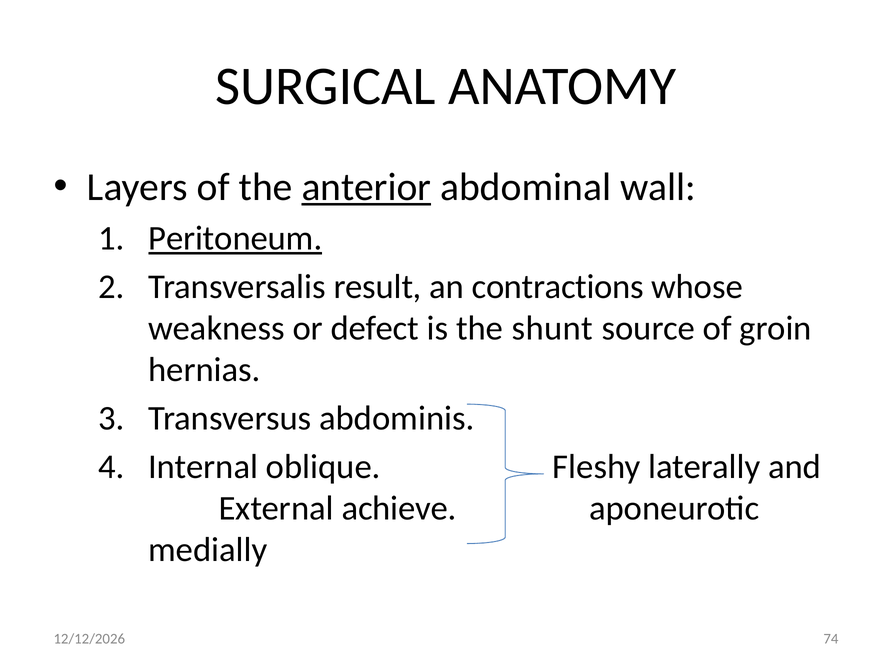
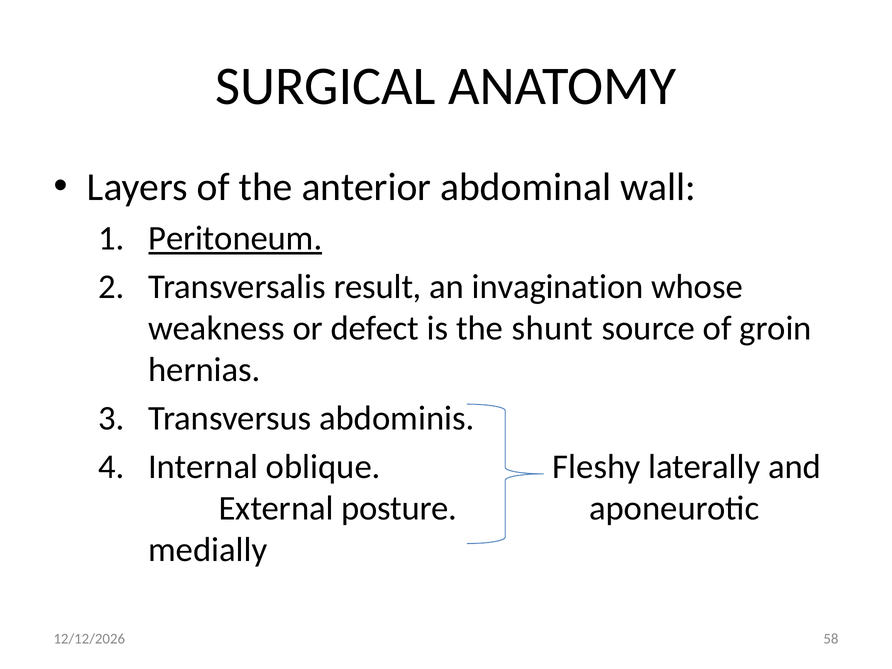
anterior underline: present -> none
contractions: contractions -> invagination
achieve: achieve -> posture
74: 74 -> 58
